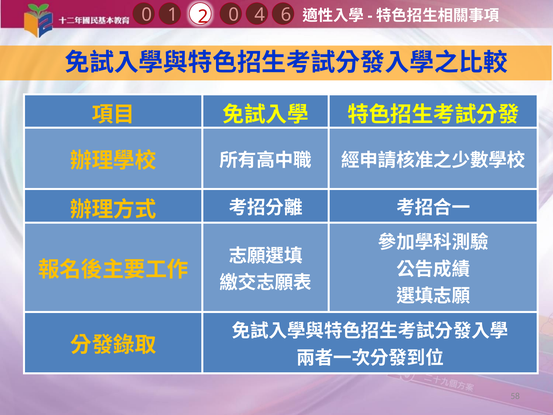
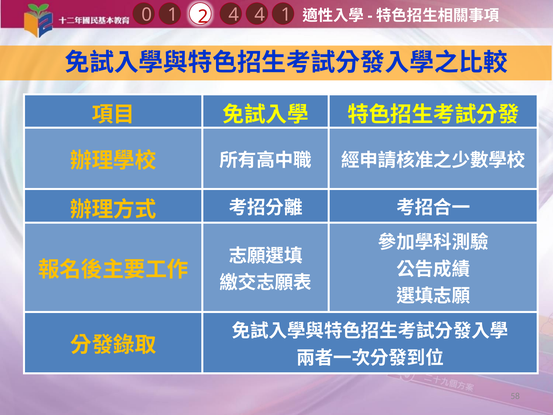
4 6: 6 -> 1
2 0: 0 -> 4
